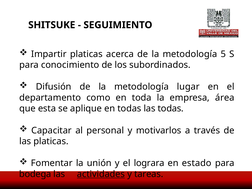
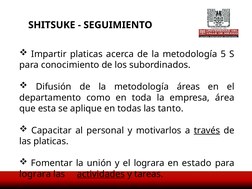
lugar: lugar -> áreas
las todas: todas -> tanto
través underline: none -> present
bodega at (35, 174): bodega -> lograra
